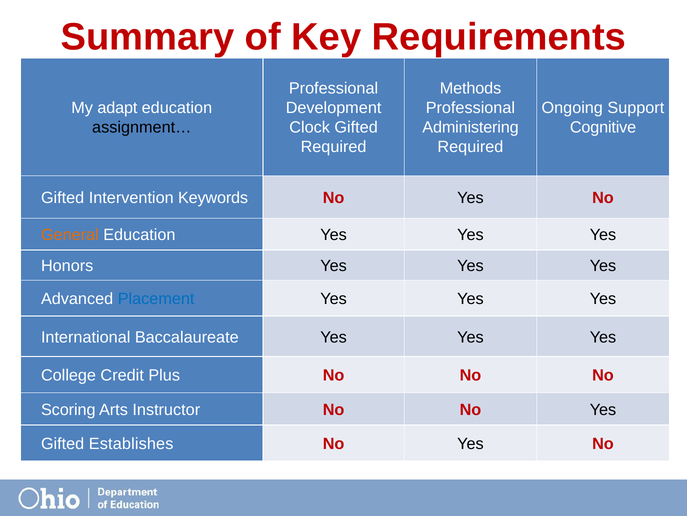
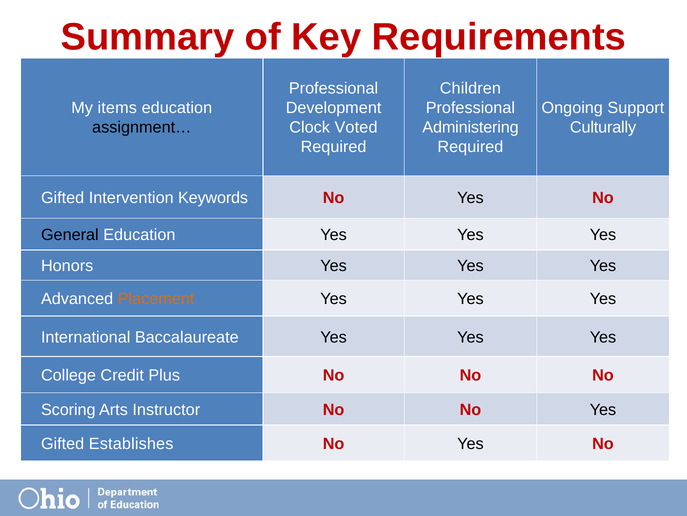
Methods: Methods -> Children
adapt: adapt -> items
Clock Gifted: Gifted -> Voted
Cognitive: Cognitive -> Culturally
General colour: orange -> black
Placement colour: blue -> orange
